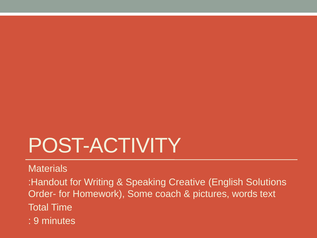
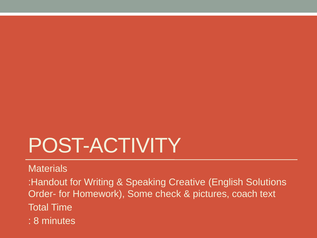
coach: coach -> check
words: words -> coach
9: 9 -> 8
